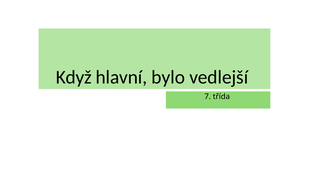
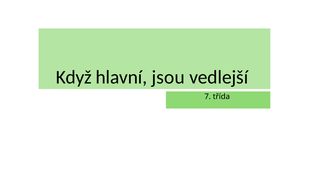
bylo: bylo -> jsou
